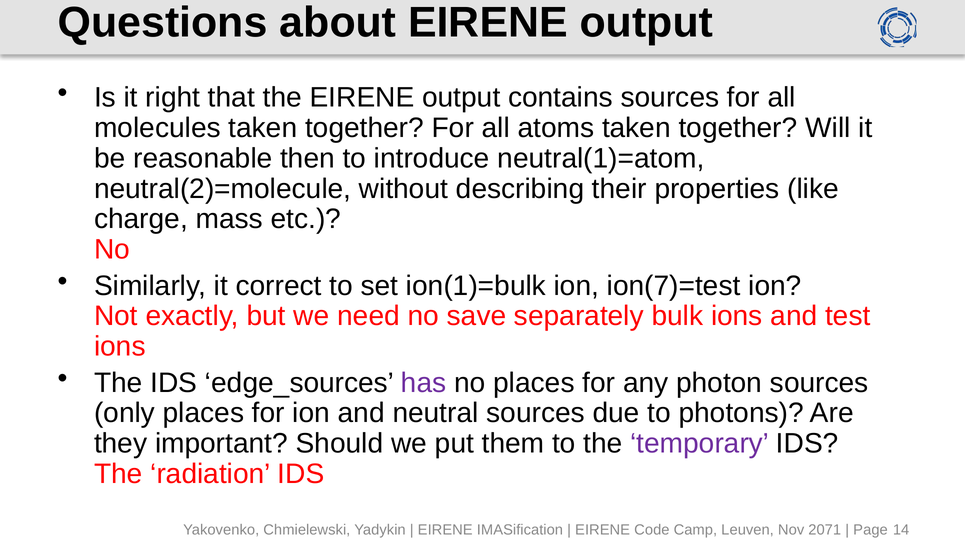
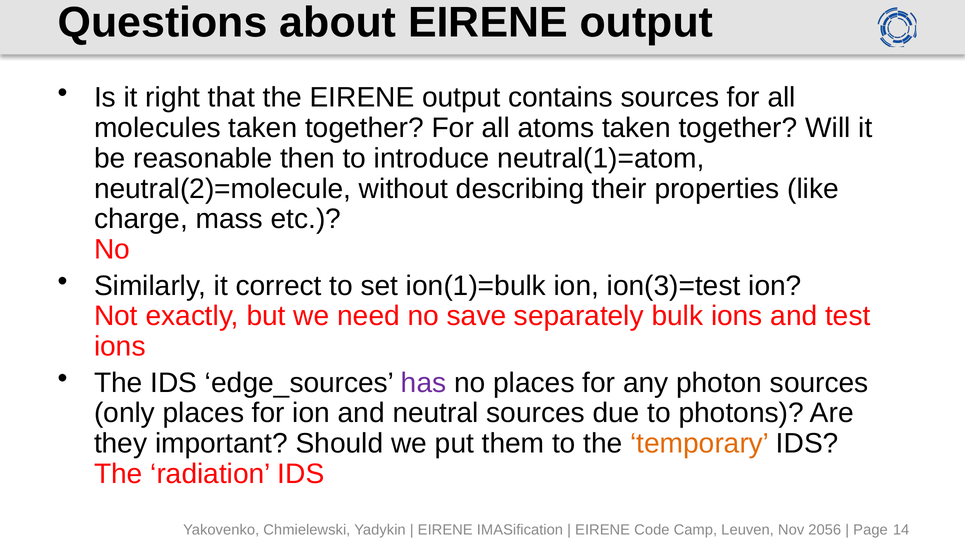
ion(7)=test: ion(7)=test -> ion(3)=test
temporary colour: purple -> orange
2071: 2071 -> 2056
